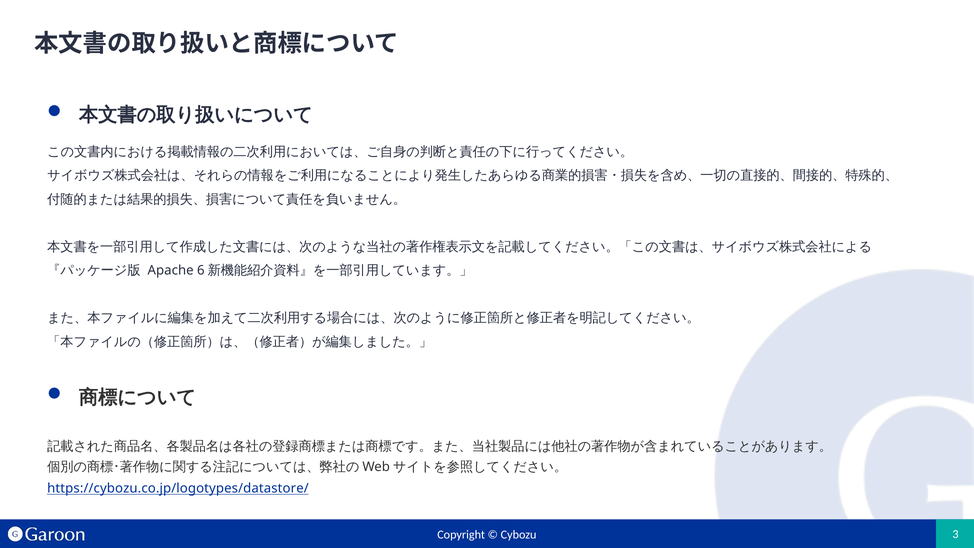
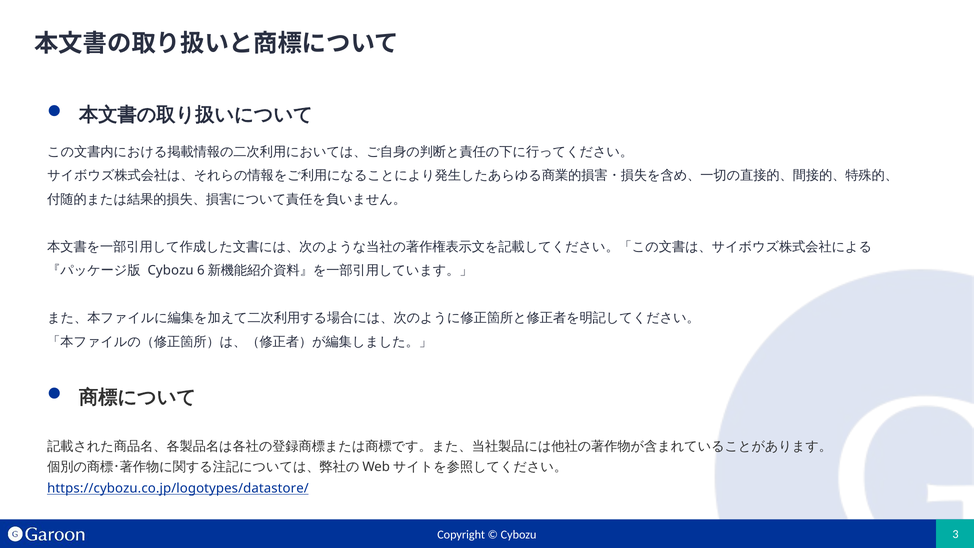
Apache at (171, 270): Apache -> Cybozu
